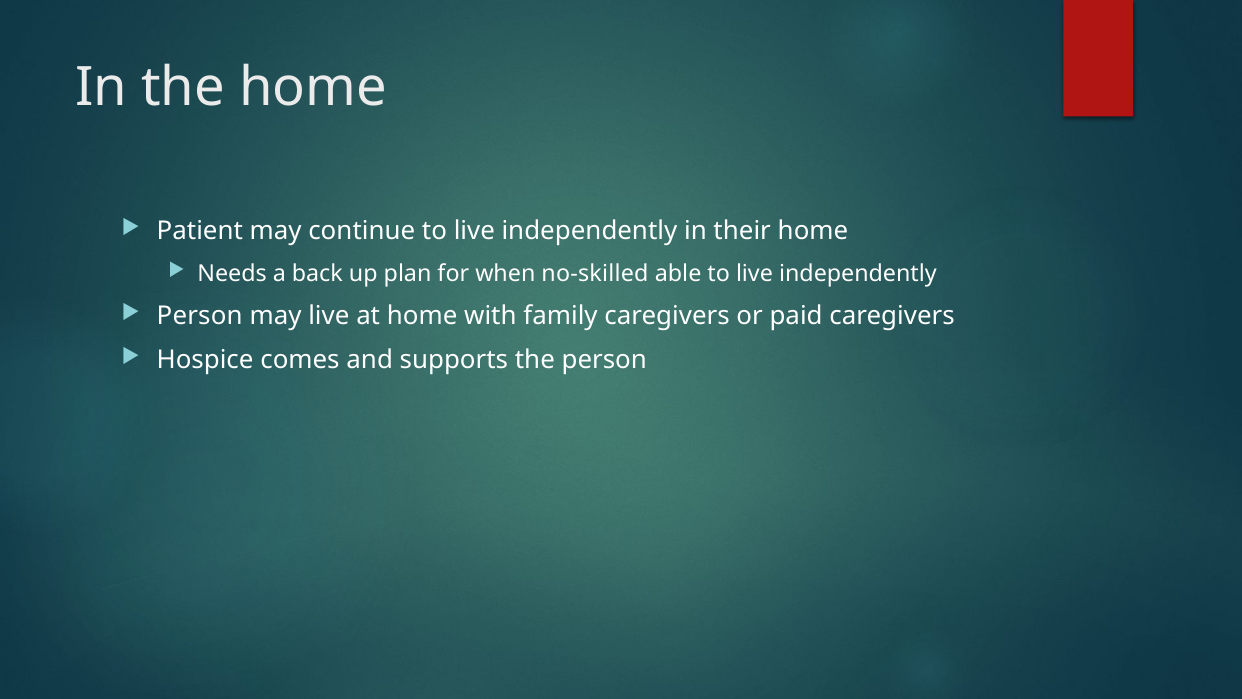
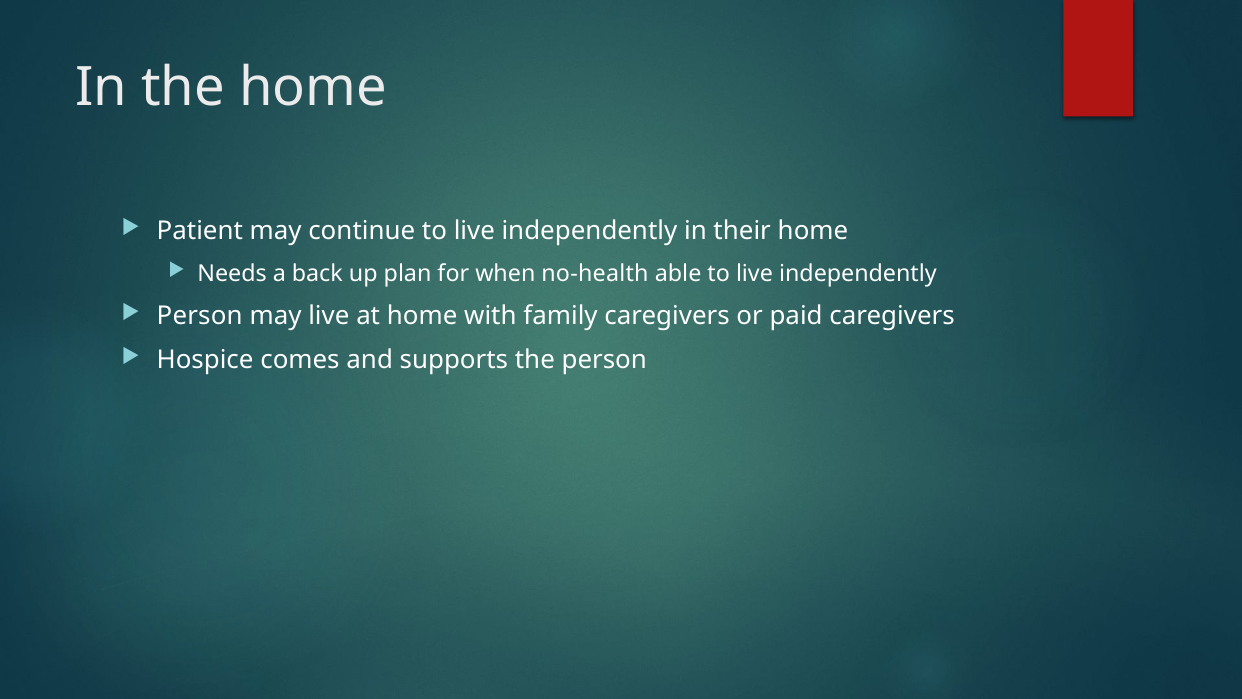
no-skilled: no-skilled -> no-health
